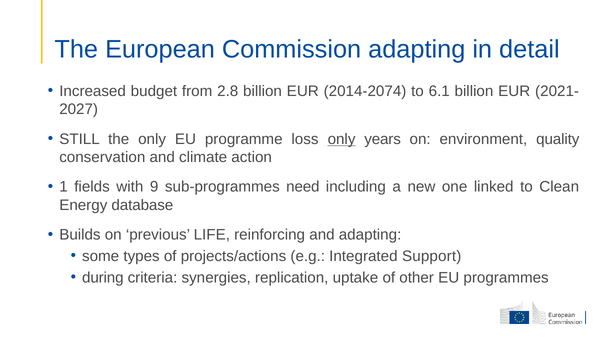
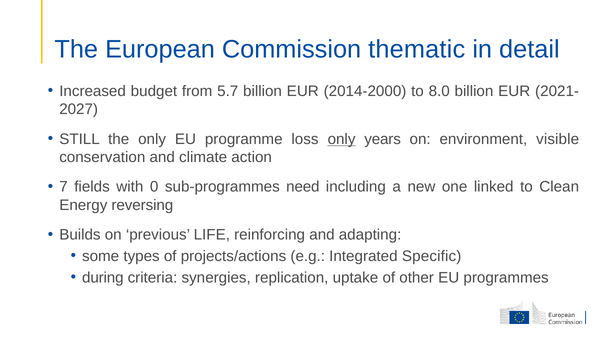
Commission adapting: adapting -> thematic
2.8: 2.8 -> 5.7
2014-2074: 2014-2074 -> 2014-2000
6.1: 6.1 -> 8.0
quality: quality -> visible
1: 1 -> 7
9: 9 -> 0
database: database -> reversing
Support: Support -> Specific
